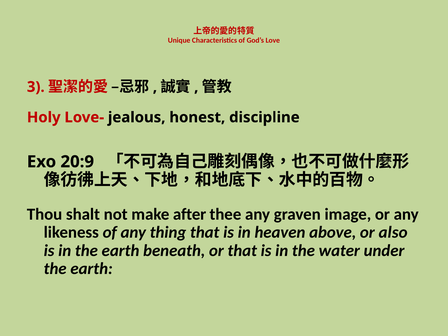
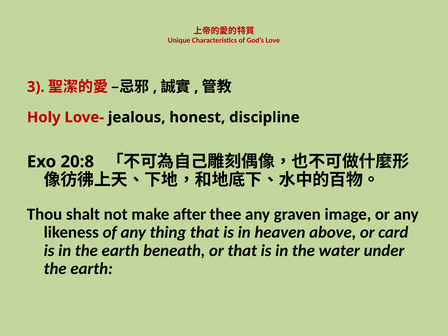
20:9: 20:9 -> 20:8
also: also -> card
